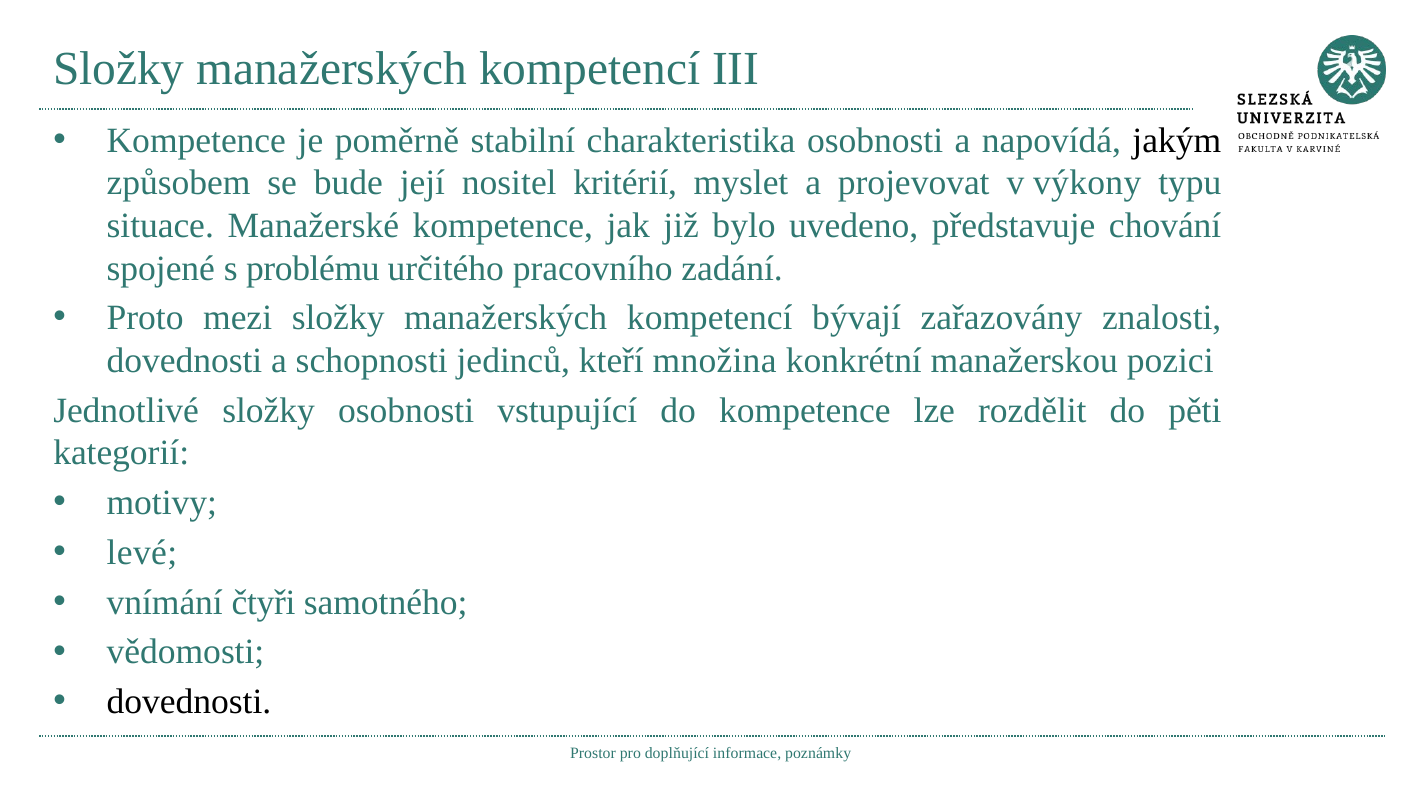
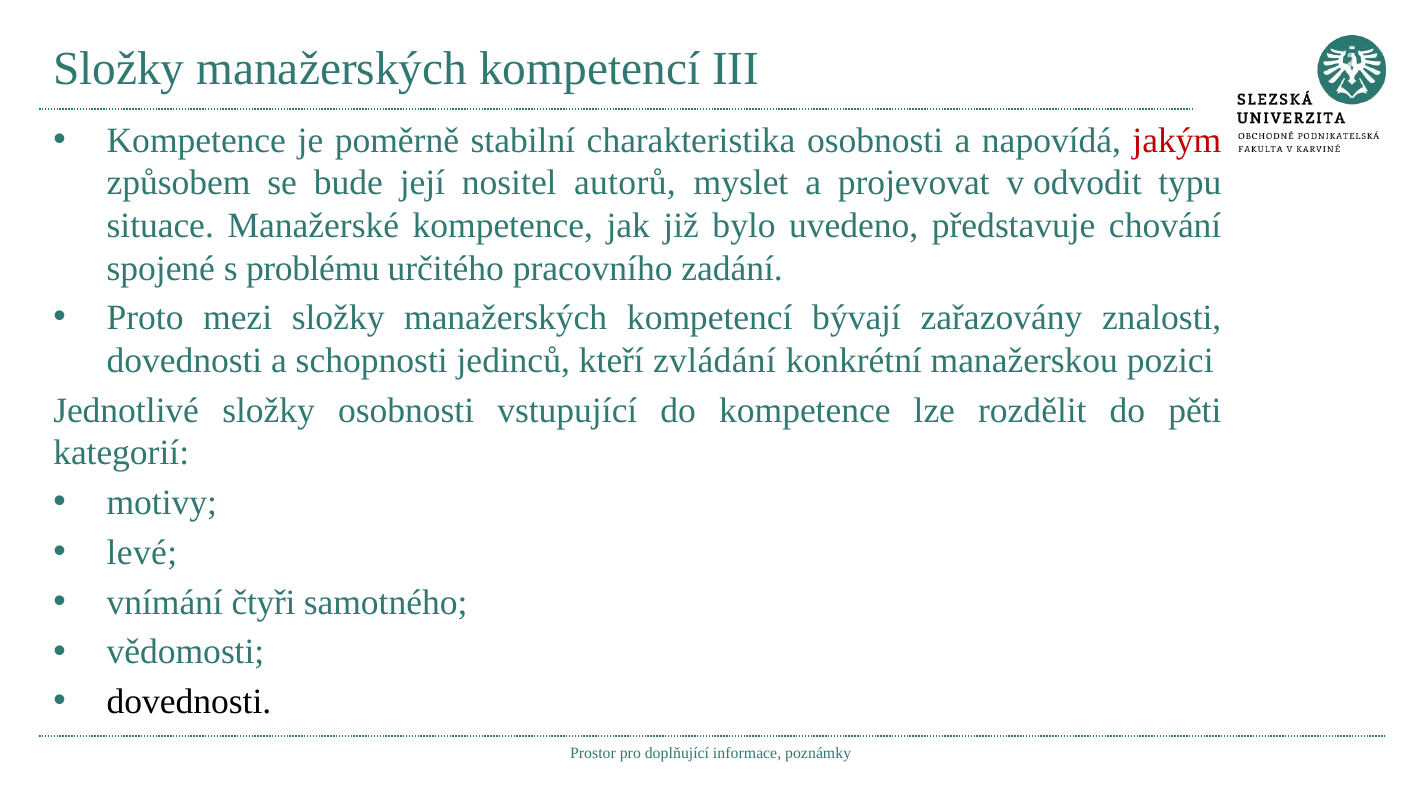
jakým colour: black -> red
kritérií: kritérií -> autorů
výkony: výkony -> odvodit
množina: množina -> zvládání
